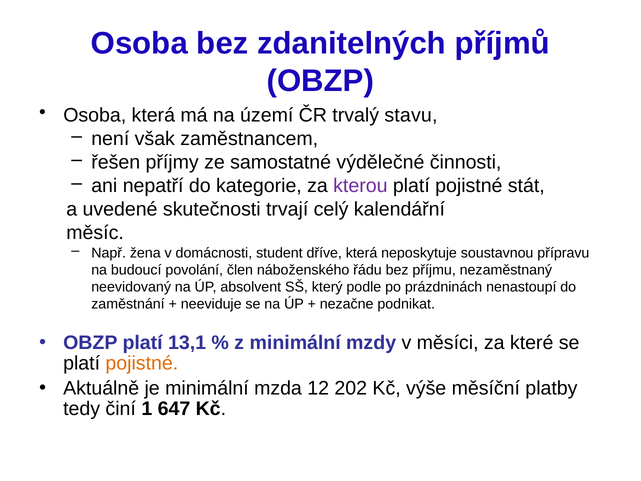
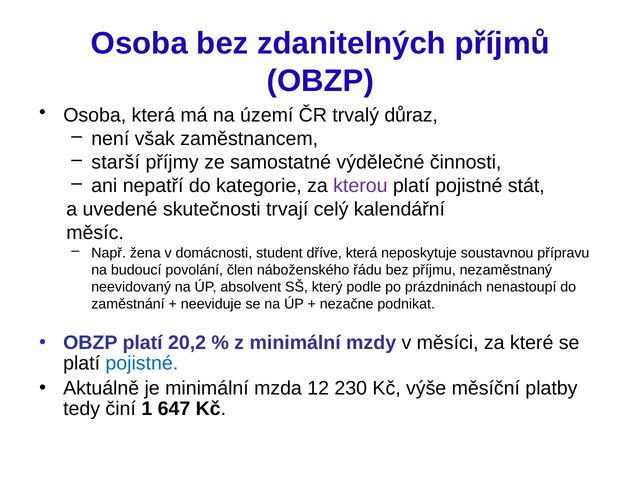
stavu: stavu -> důraz
řešen: řešen -> starší
13,1: 13,1 -> 20,2
pojistné at (142, 363) colour: orange -> blue
202: 202 -> 230
